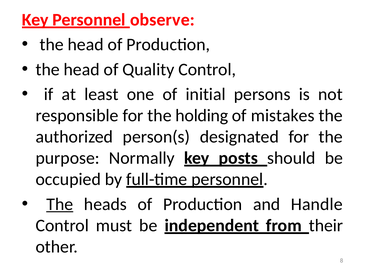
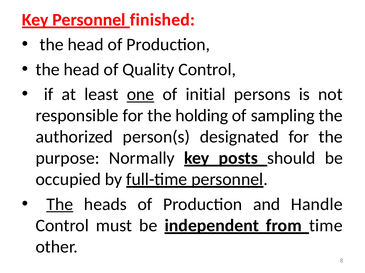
observe: observe -> finished
one underline: none -> present
mistakes: mistakes -> sampling
their: their -> time
